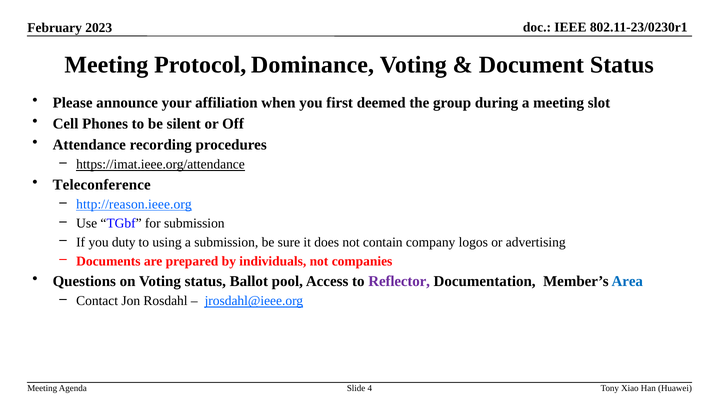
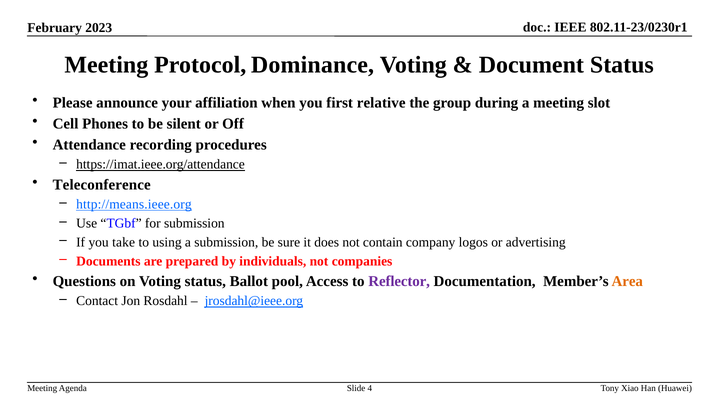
deemed: deemed -> relative
http://reason.ieee.org: http://reason.ieee.org -> http://means.ieee.org
duty: duty -> take
Area colour: blue -> orange
